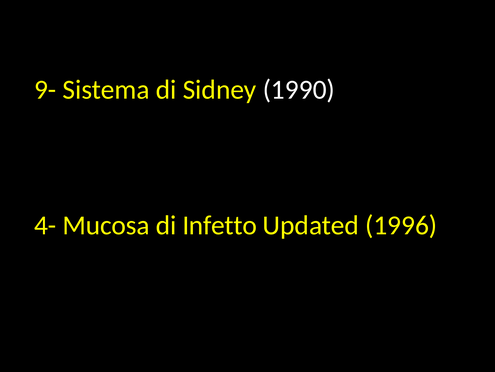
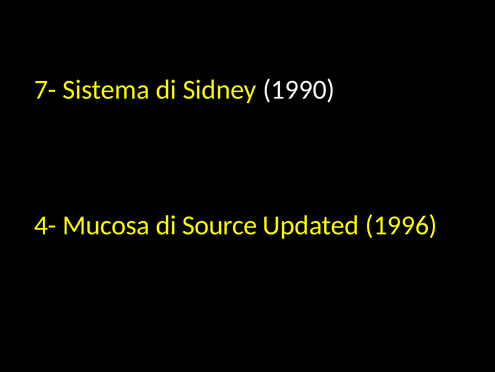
9-: 9- -> 7-
Infetto: Infetto -> Source
